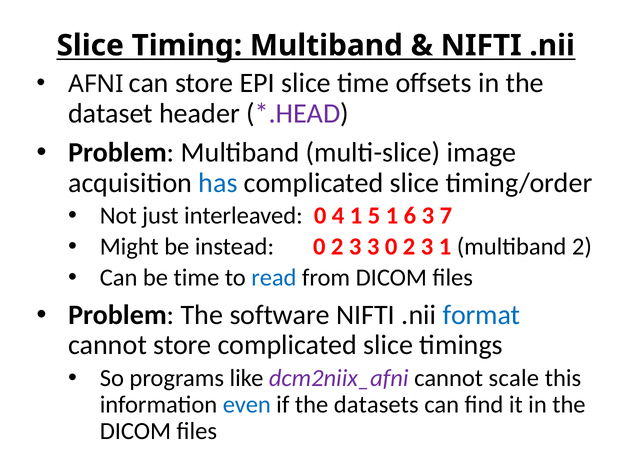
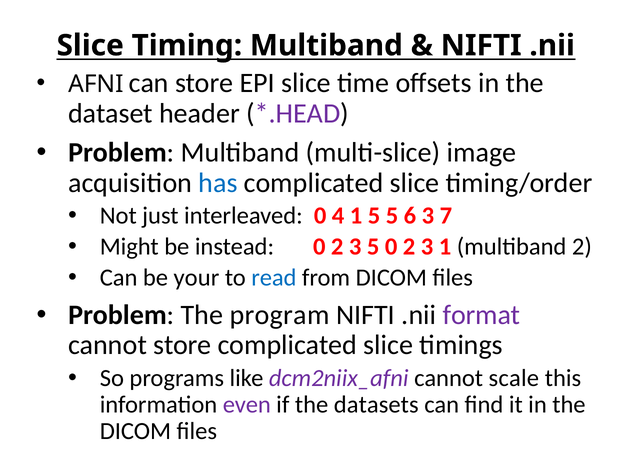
5 1: 1 -> 5
3 3: 3 -> 5
be time: time -> your
software: software -> program
format colour: blue -> purple
even colour: blue -> purple
